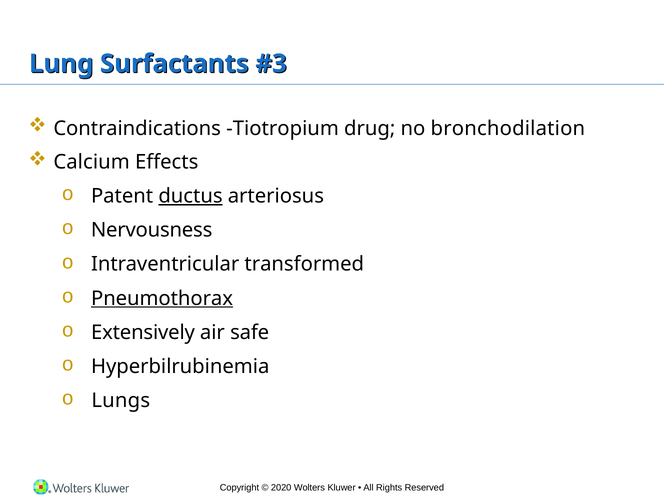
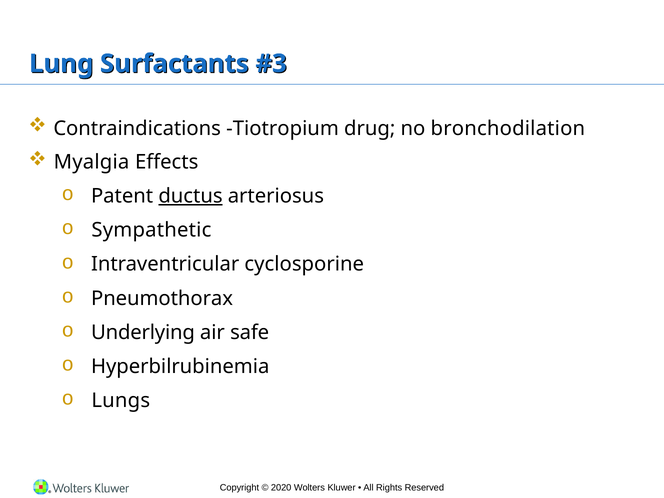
Calcium: Calcium -> Myalgia
Nervousness: Nervousness -> Sympathetic
transformed: transformed -> cyclosporine
Pneumothorax underline: present -> none
Extensively: Extensively -> Underlying
